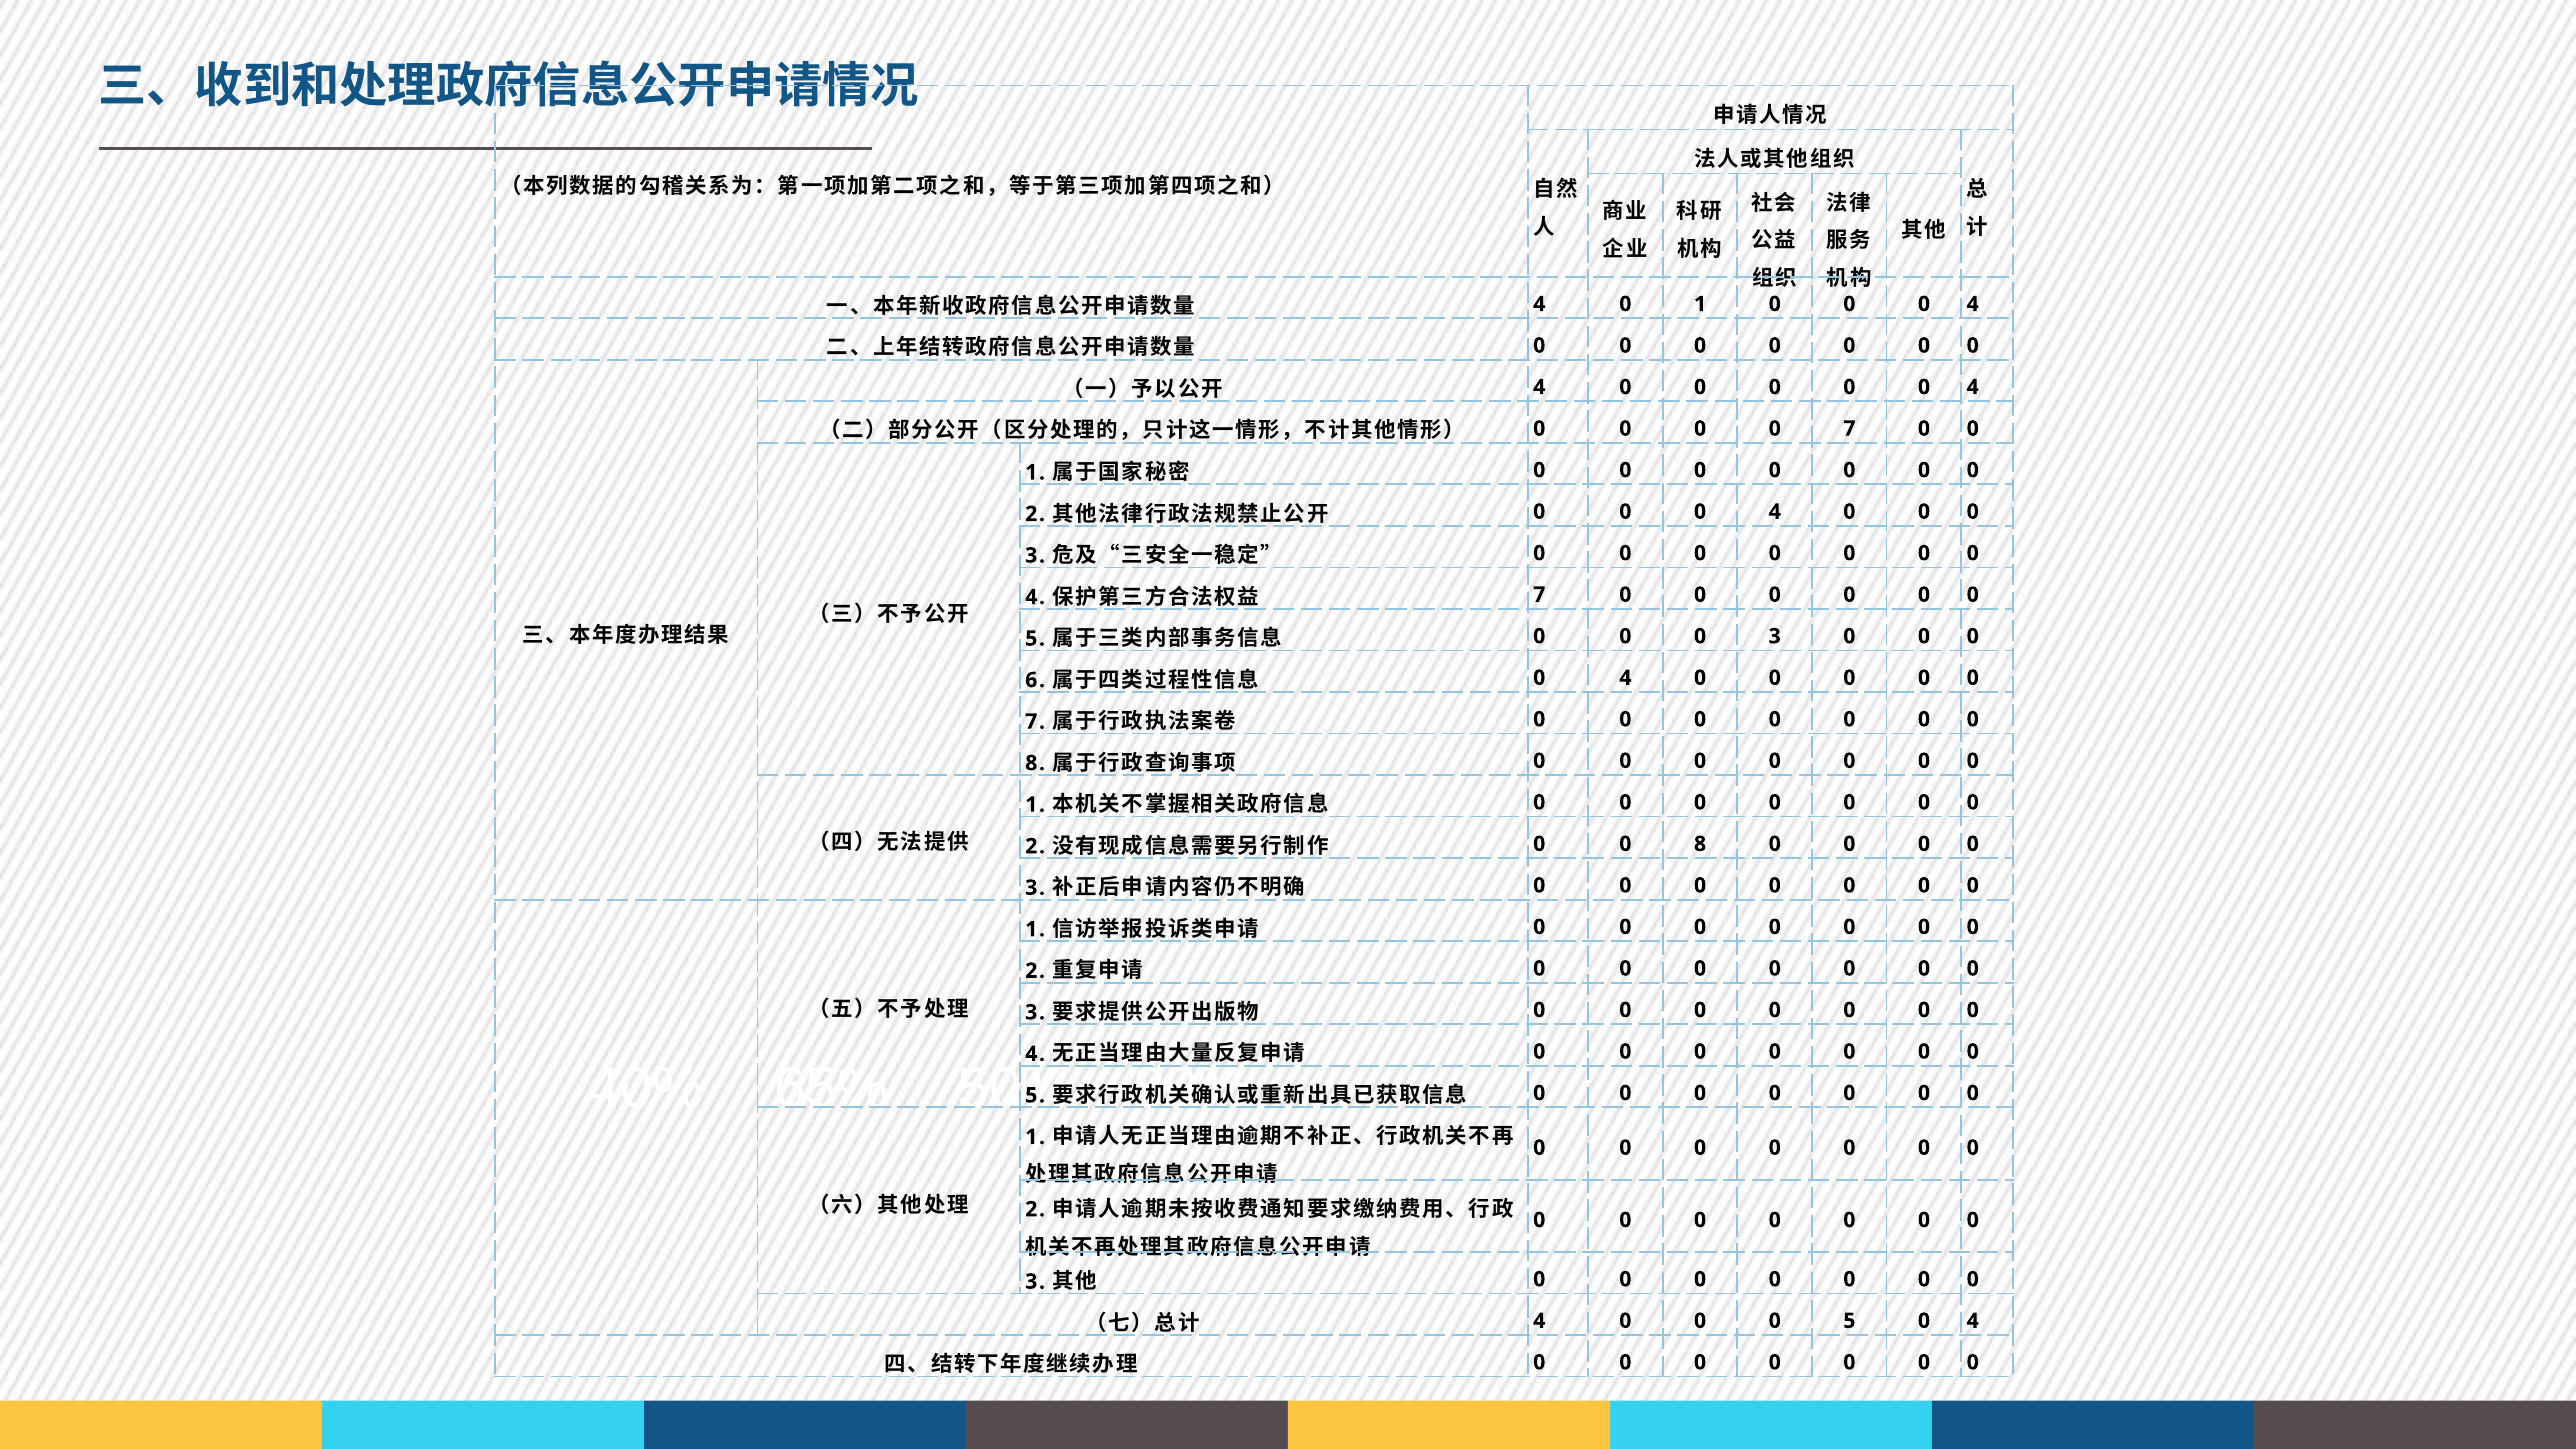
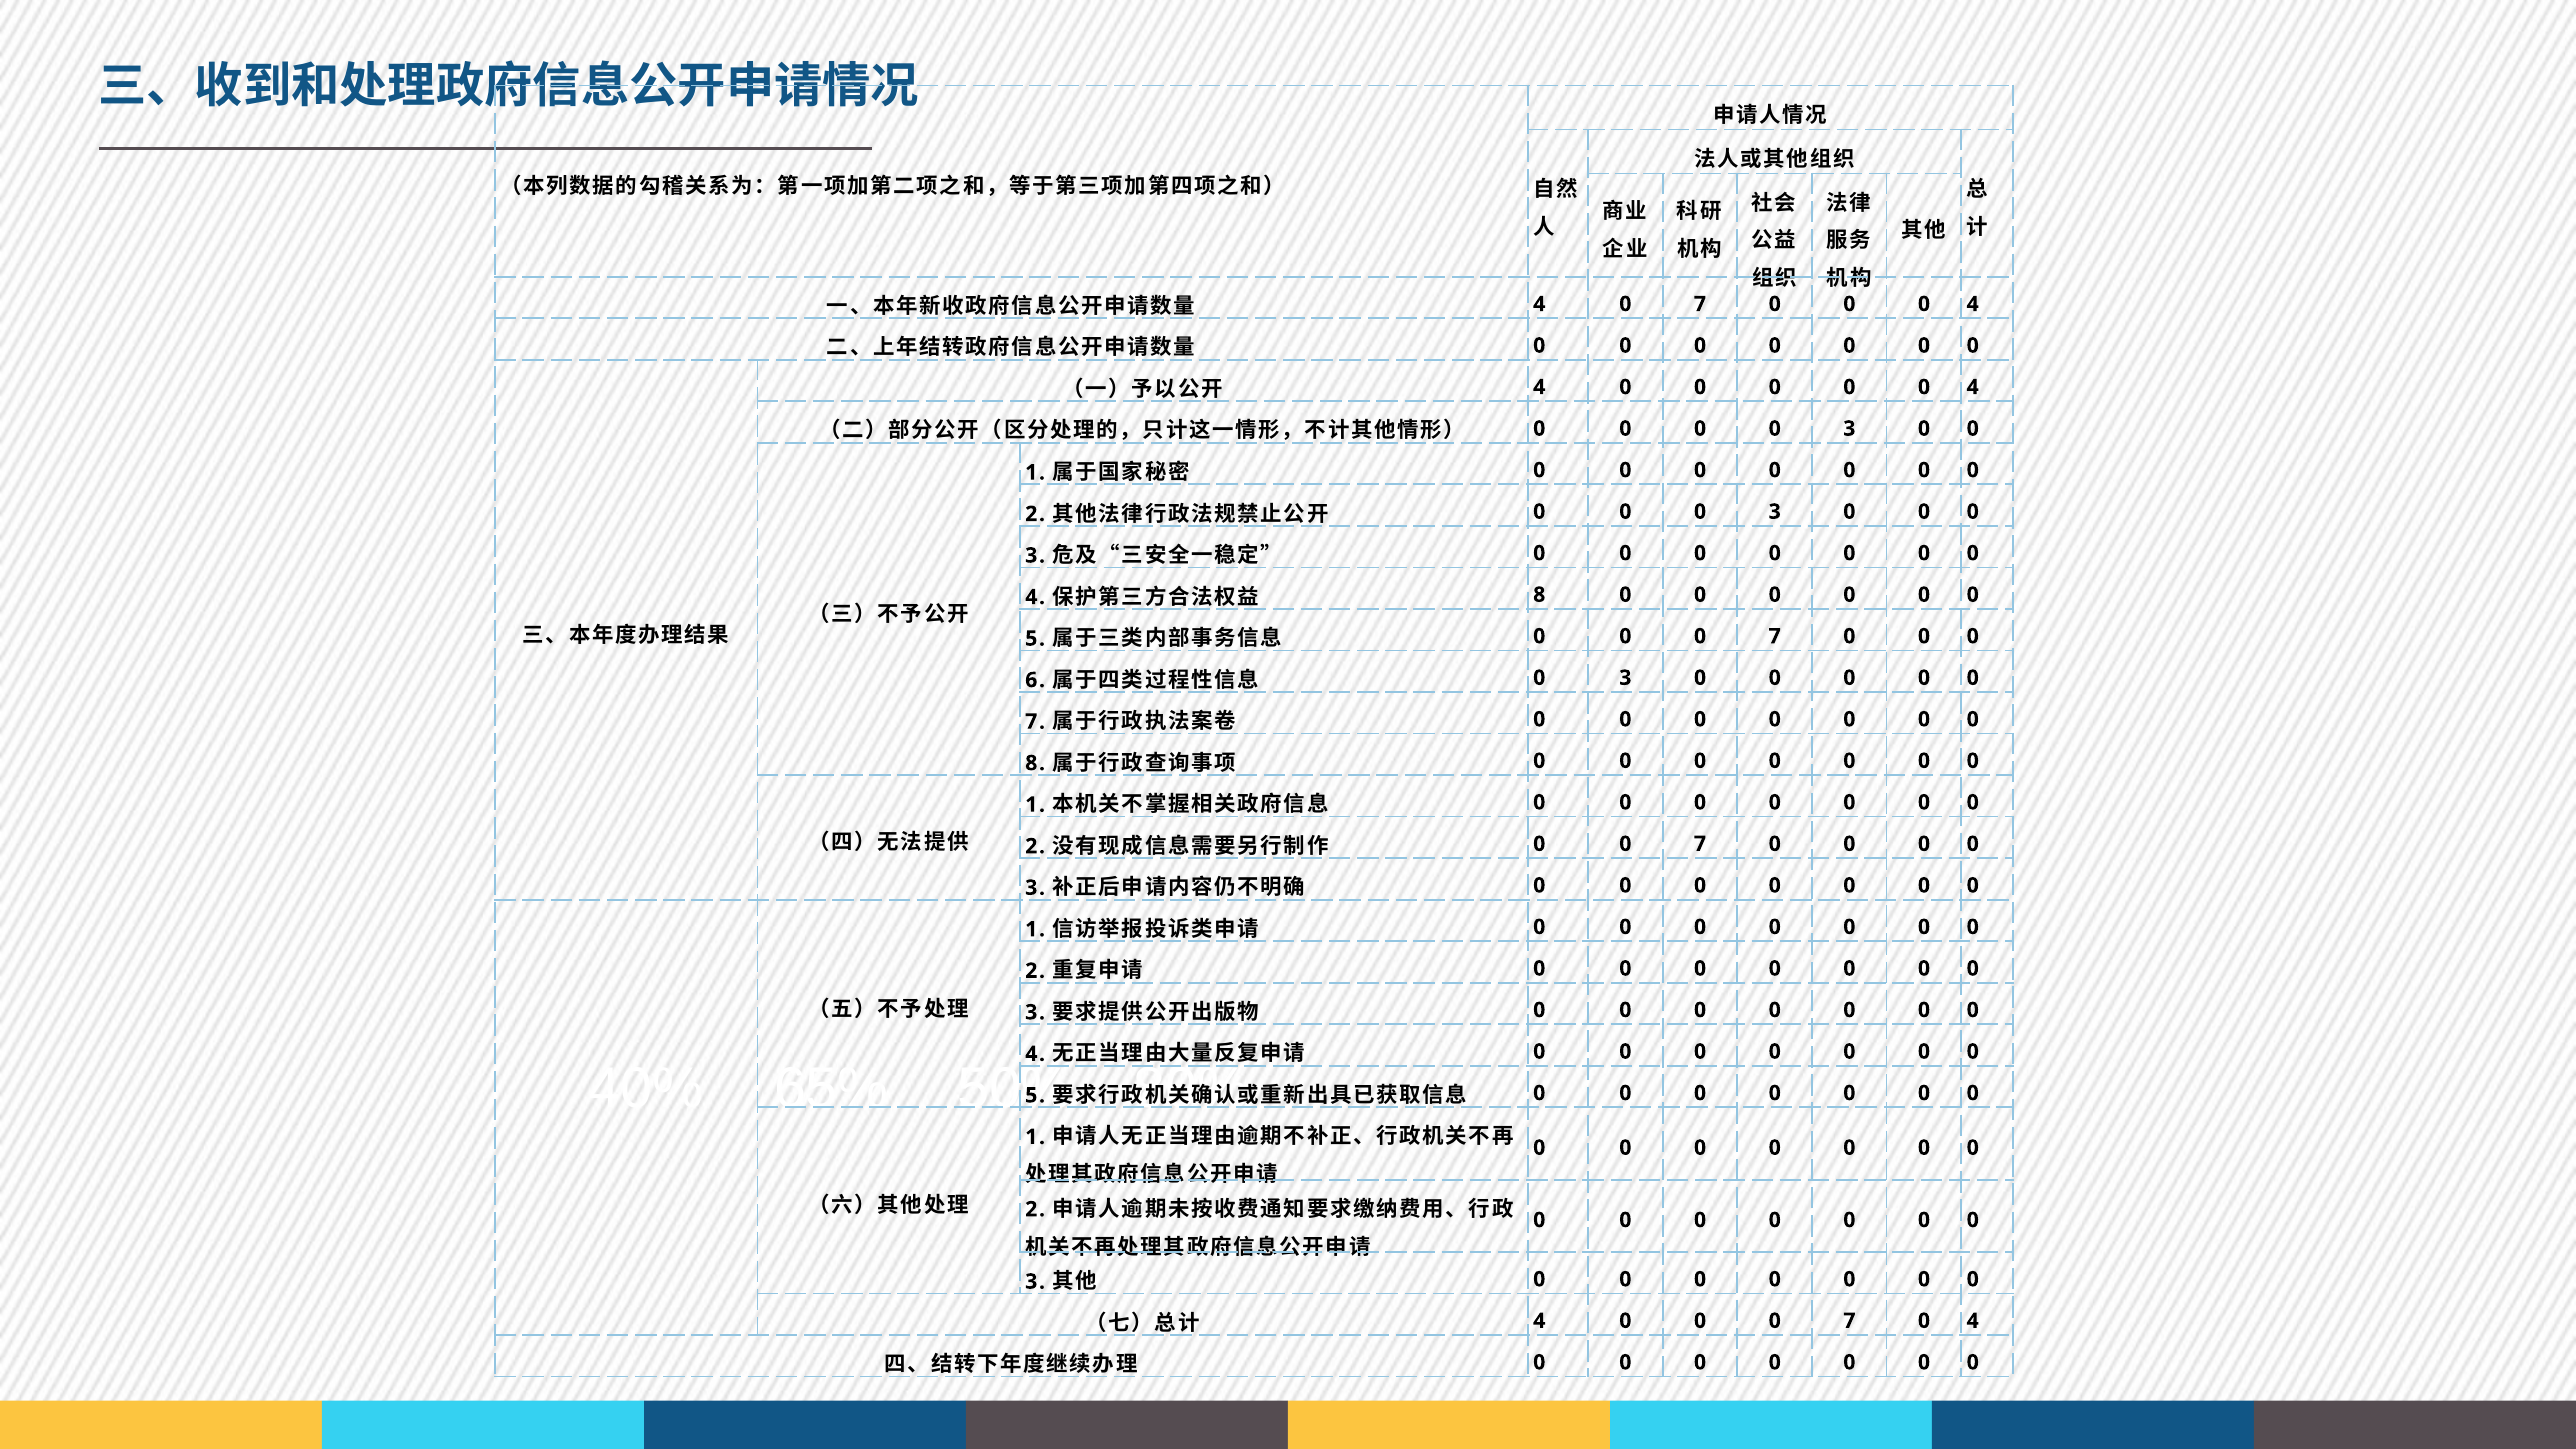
4 0 1: 1 -> 7
7 at (1849, 429): 7 -> 3
4 at (1775, 512): 4 -> 3
7 at (1539, 595): 7 -> 8
3 at (1775, 636): 3 -> 7
4 at (1625, 678): 4 -> 3
8 at (1700, 844): 8 -> 7
5 at (1849, 1321): 5 -> 7
